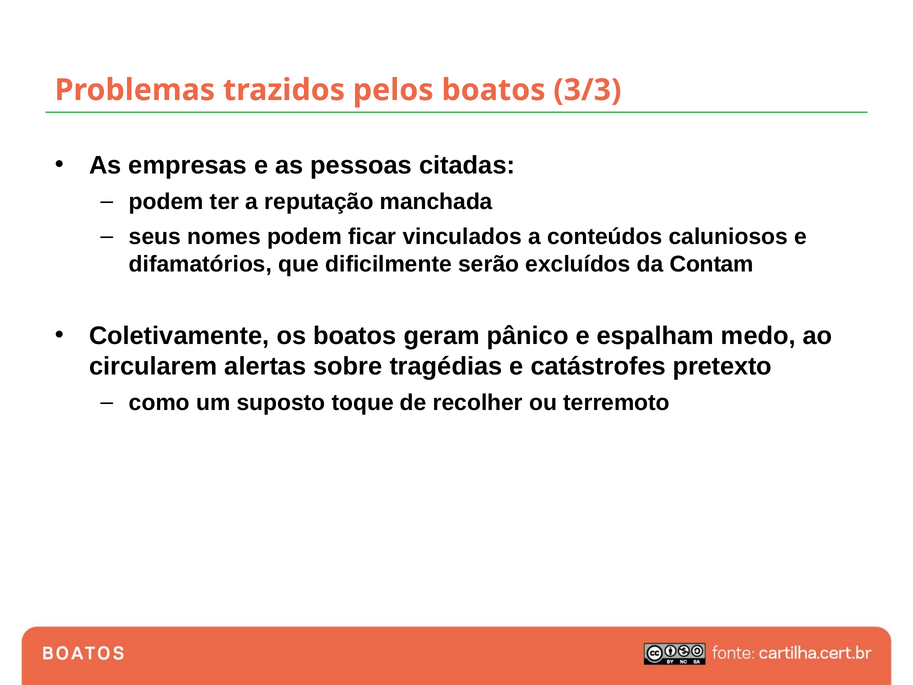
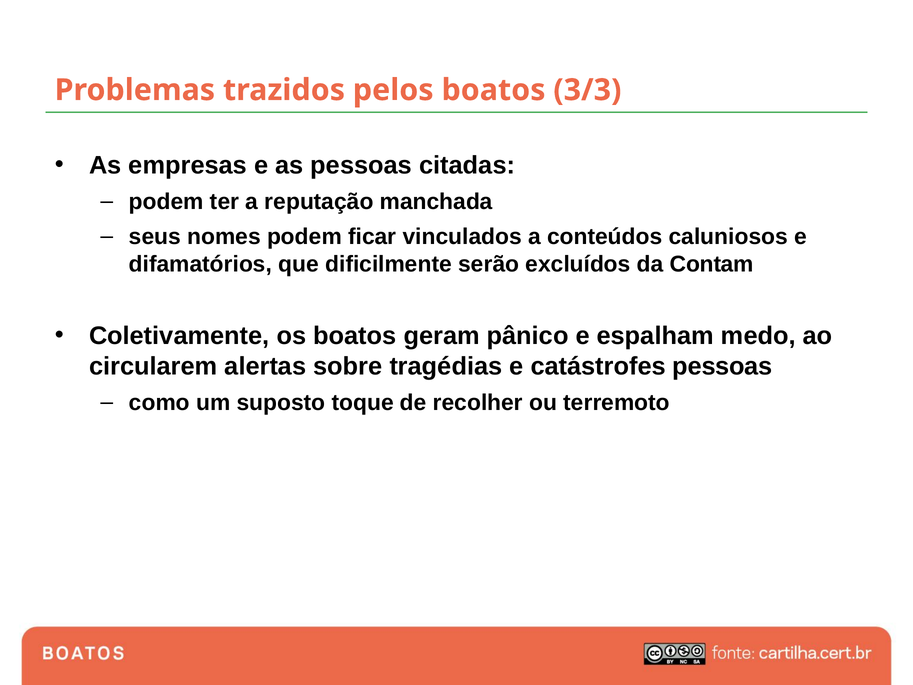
catástrofes pretexto: pretexto -> pessoas
